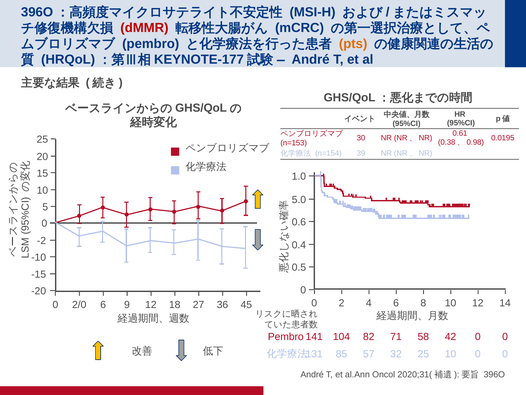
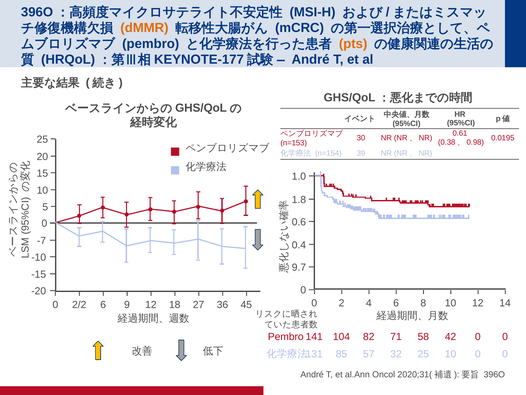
dMMR colour: red -> orange
5.0: 5.0 -> 1.8
-2: -2 -> -7
0.5: 0.5 -> 9.7
2/0: 2/0 -> 2/2
